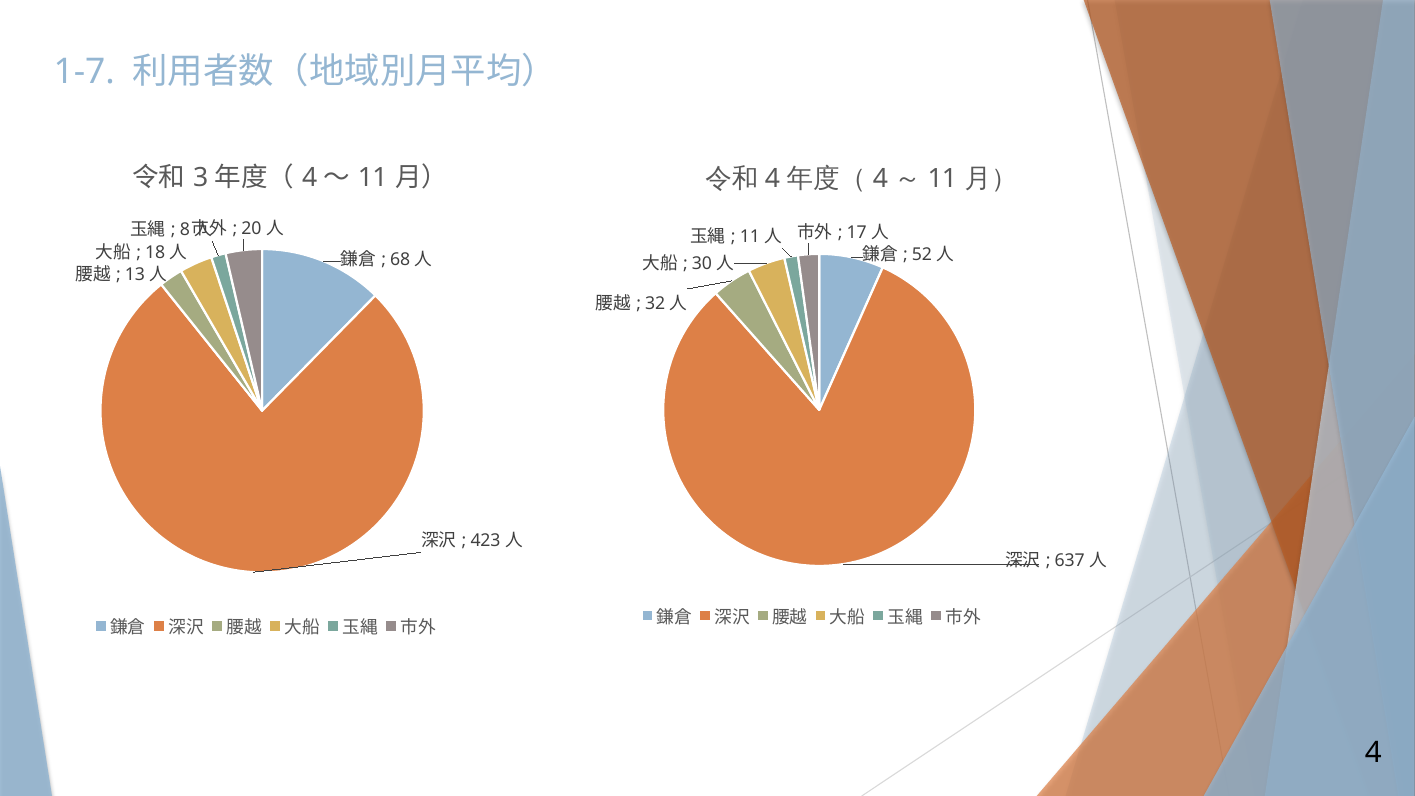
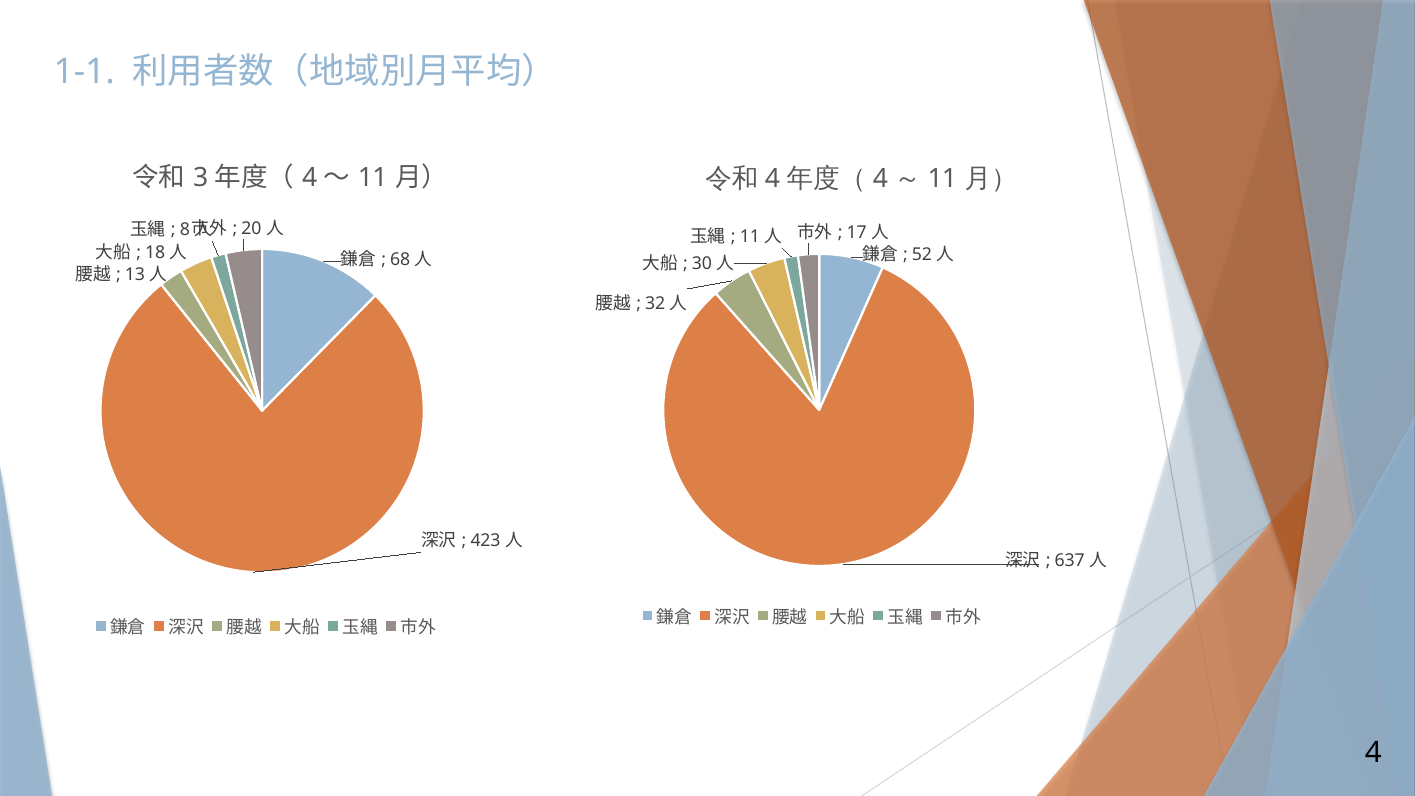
1-7: 1-7 -> 1-1
